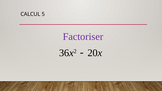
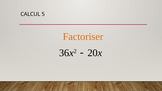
Factoriser colour: purple -> orange
